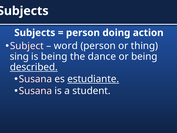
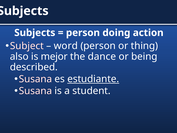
sing: sing -> also
is being: being -> mejor
described underline: present -> none
